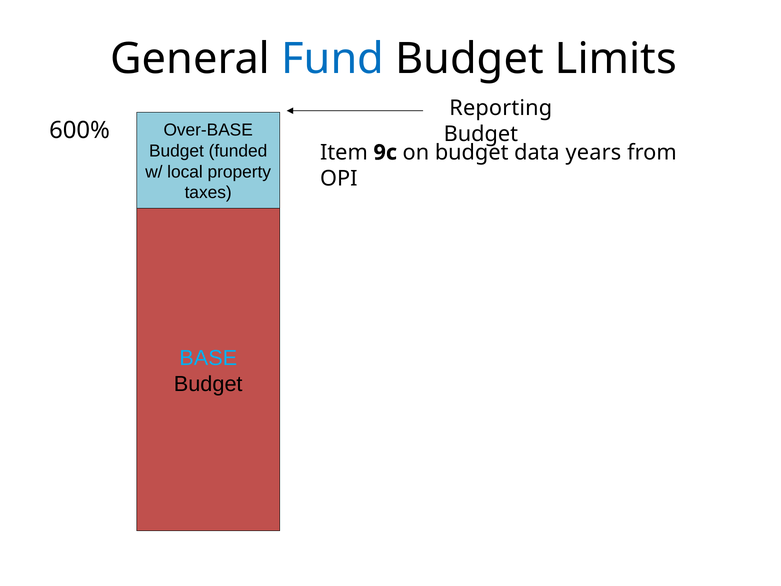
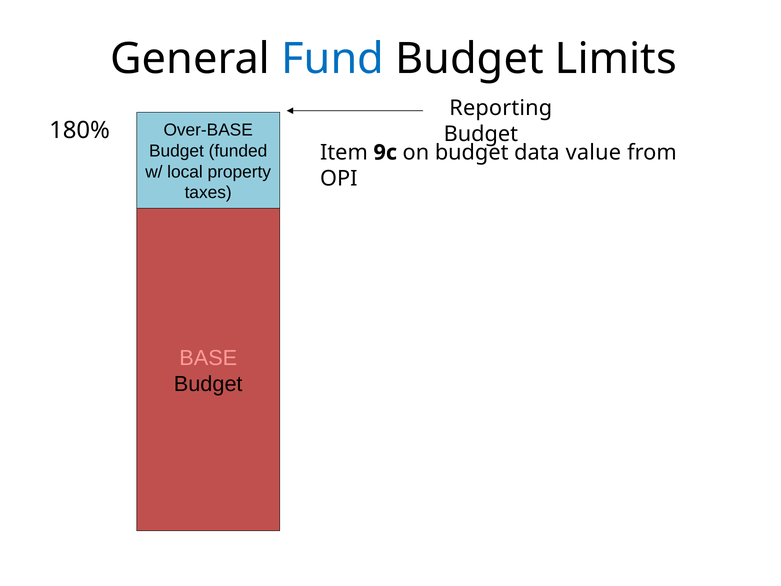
600%: 600% -> 180%
years: years -> value
BASE colour: light blue -> pink
